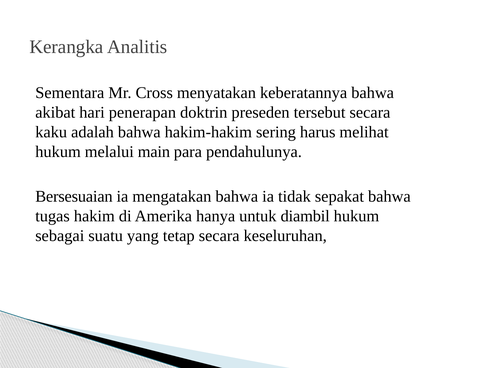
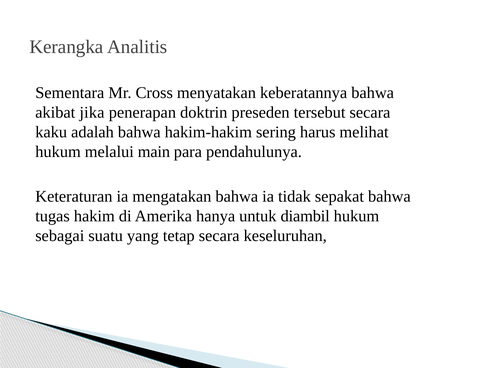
hari: hari -> jika
Bersesuaian: Bersesuaian -> Keteraturan
